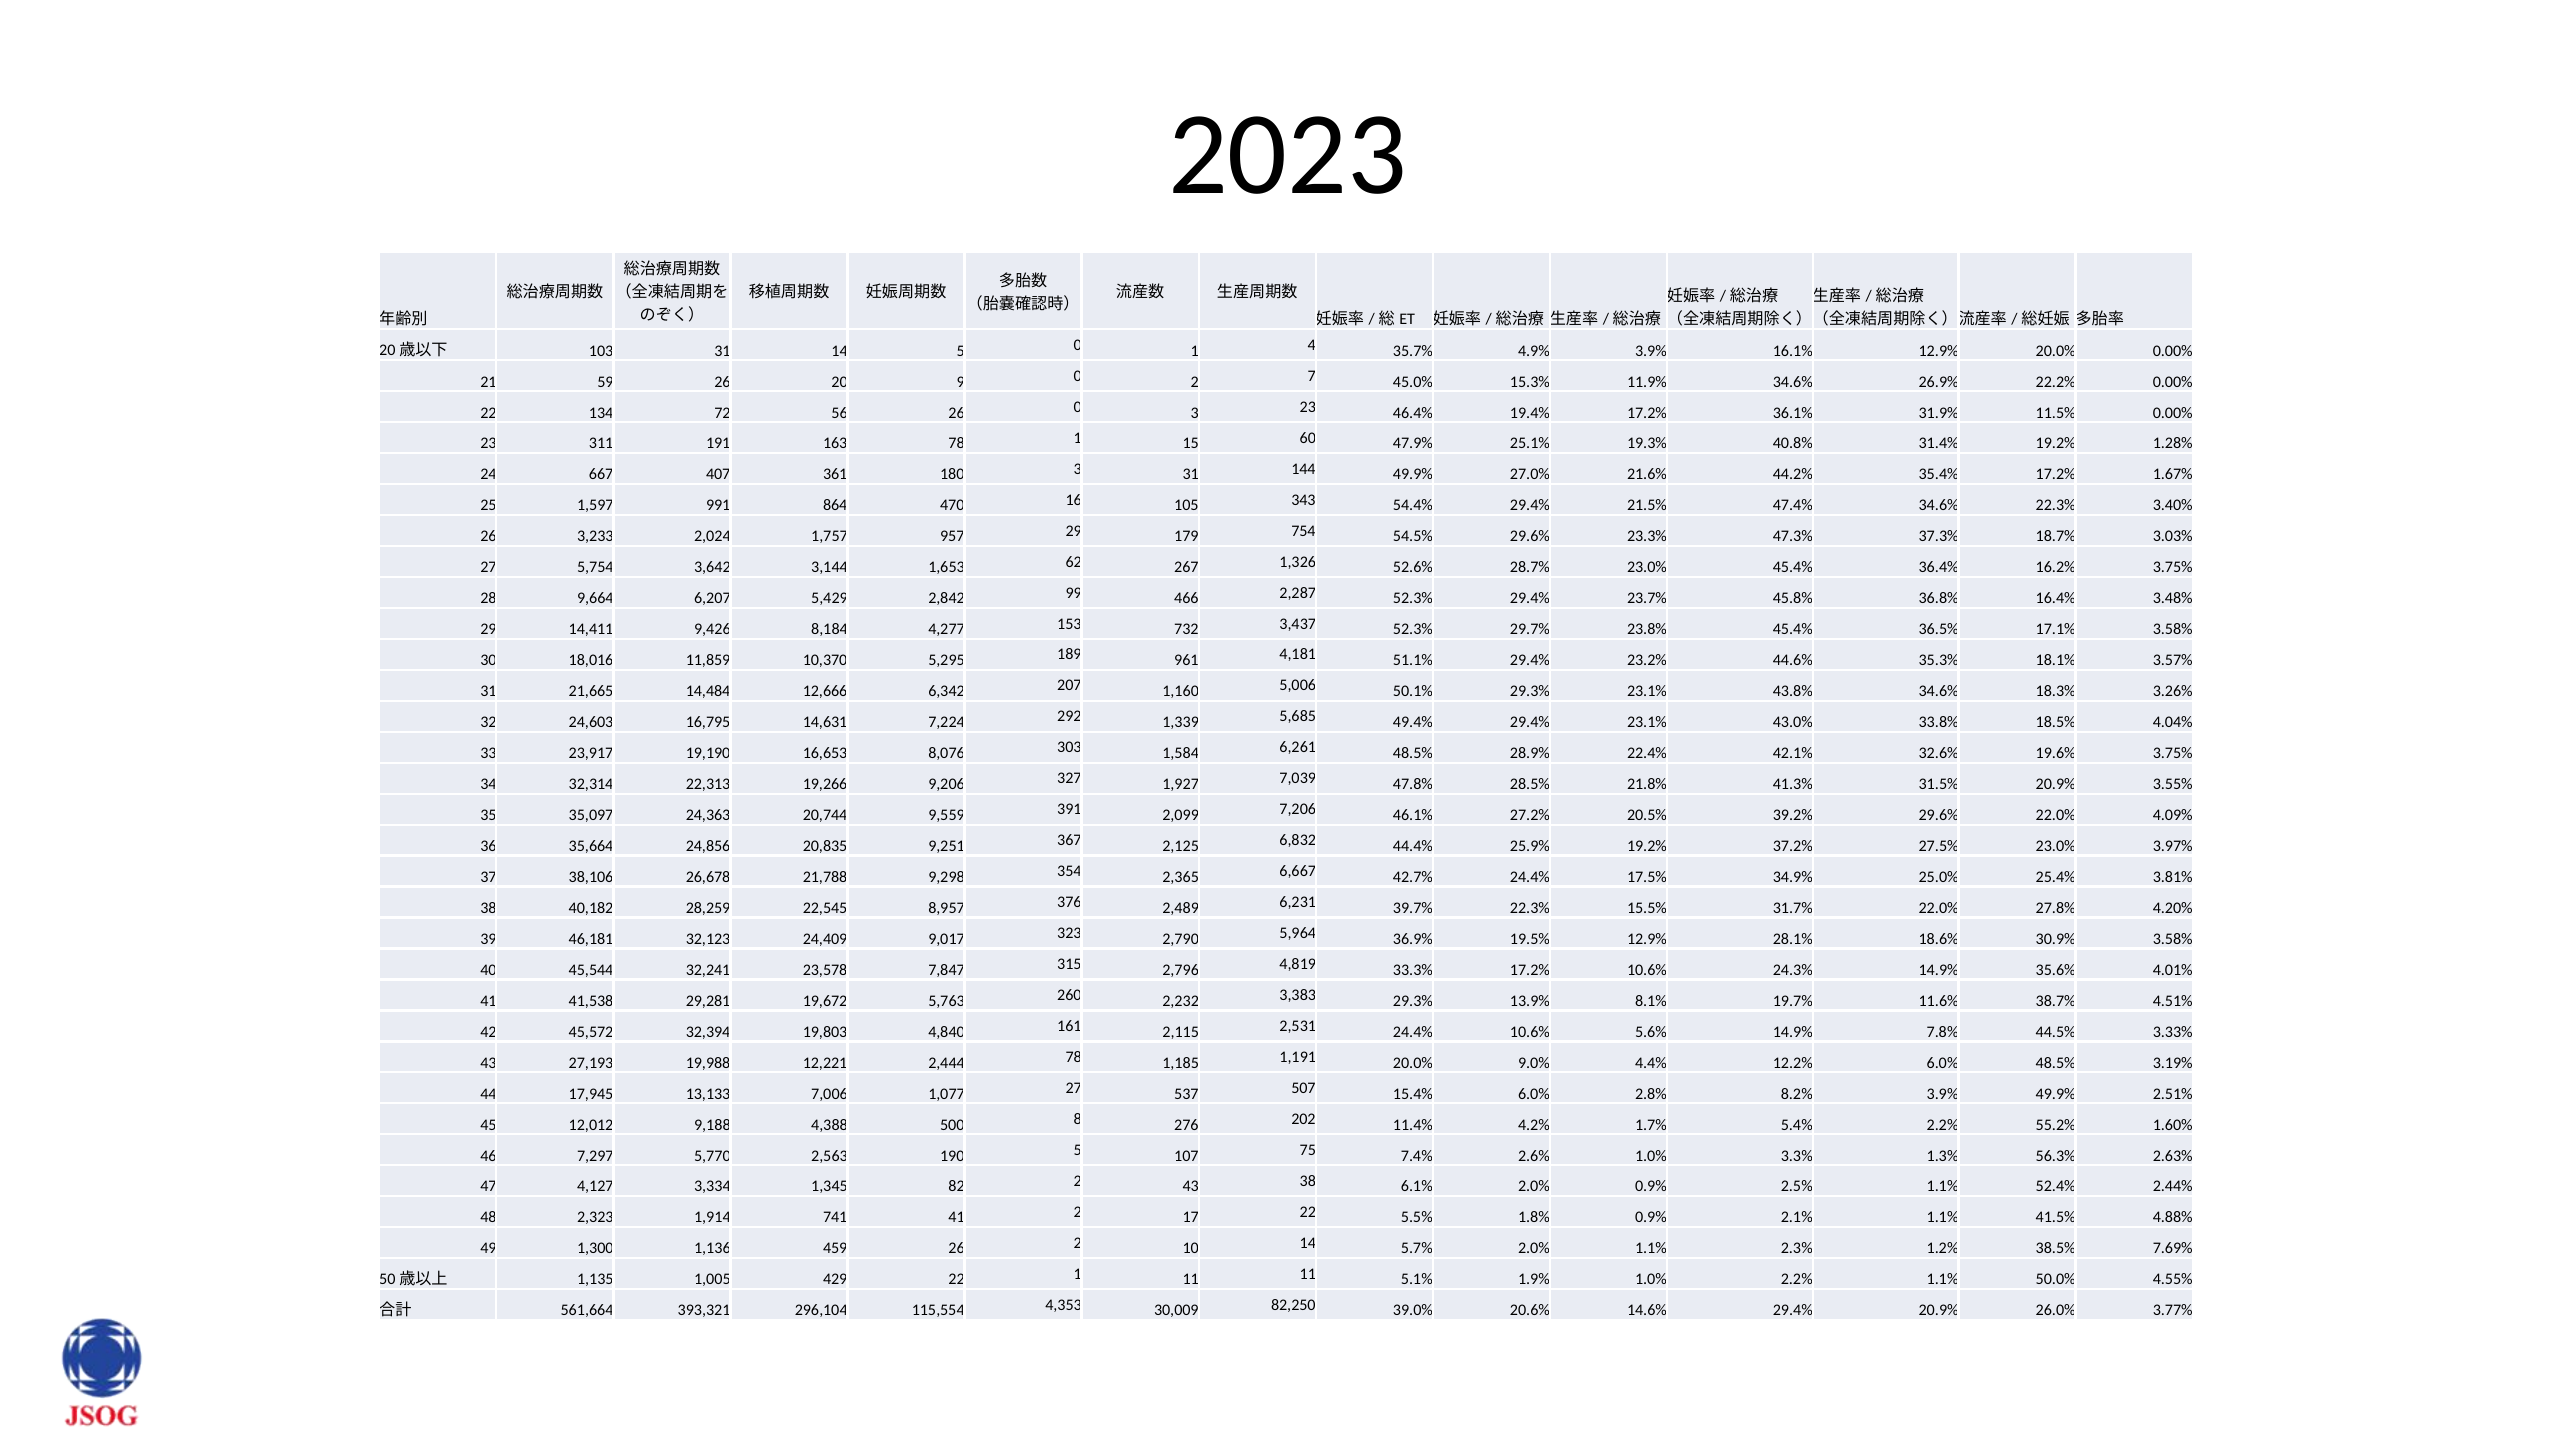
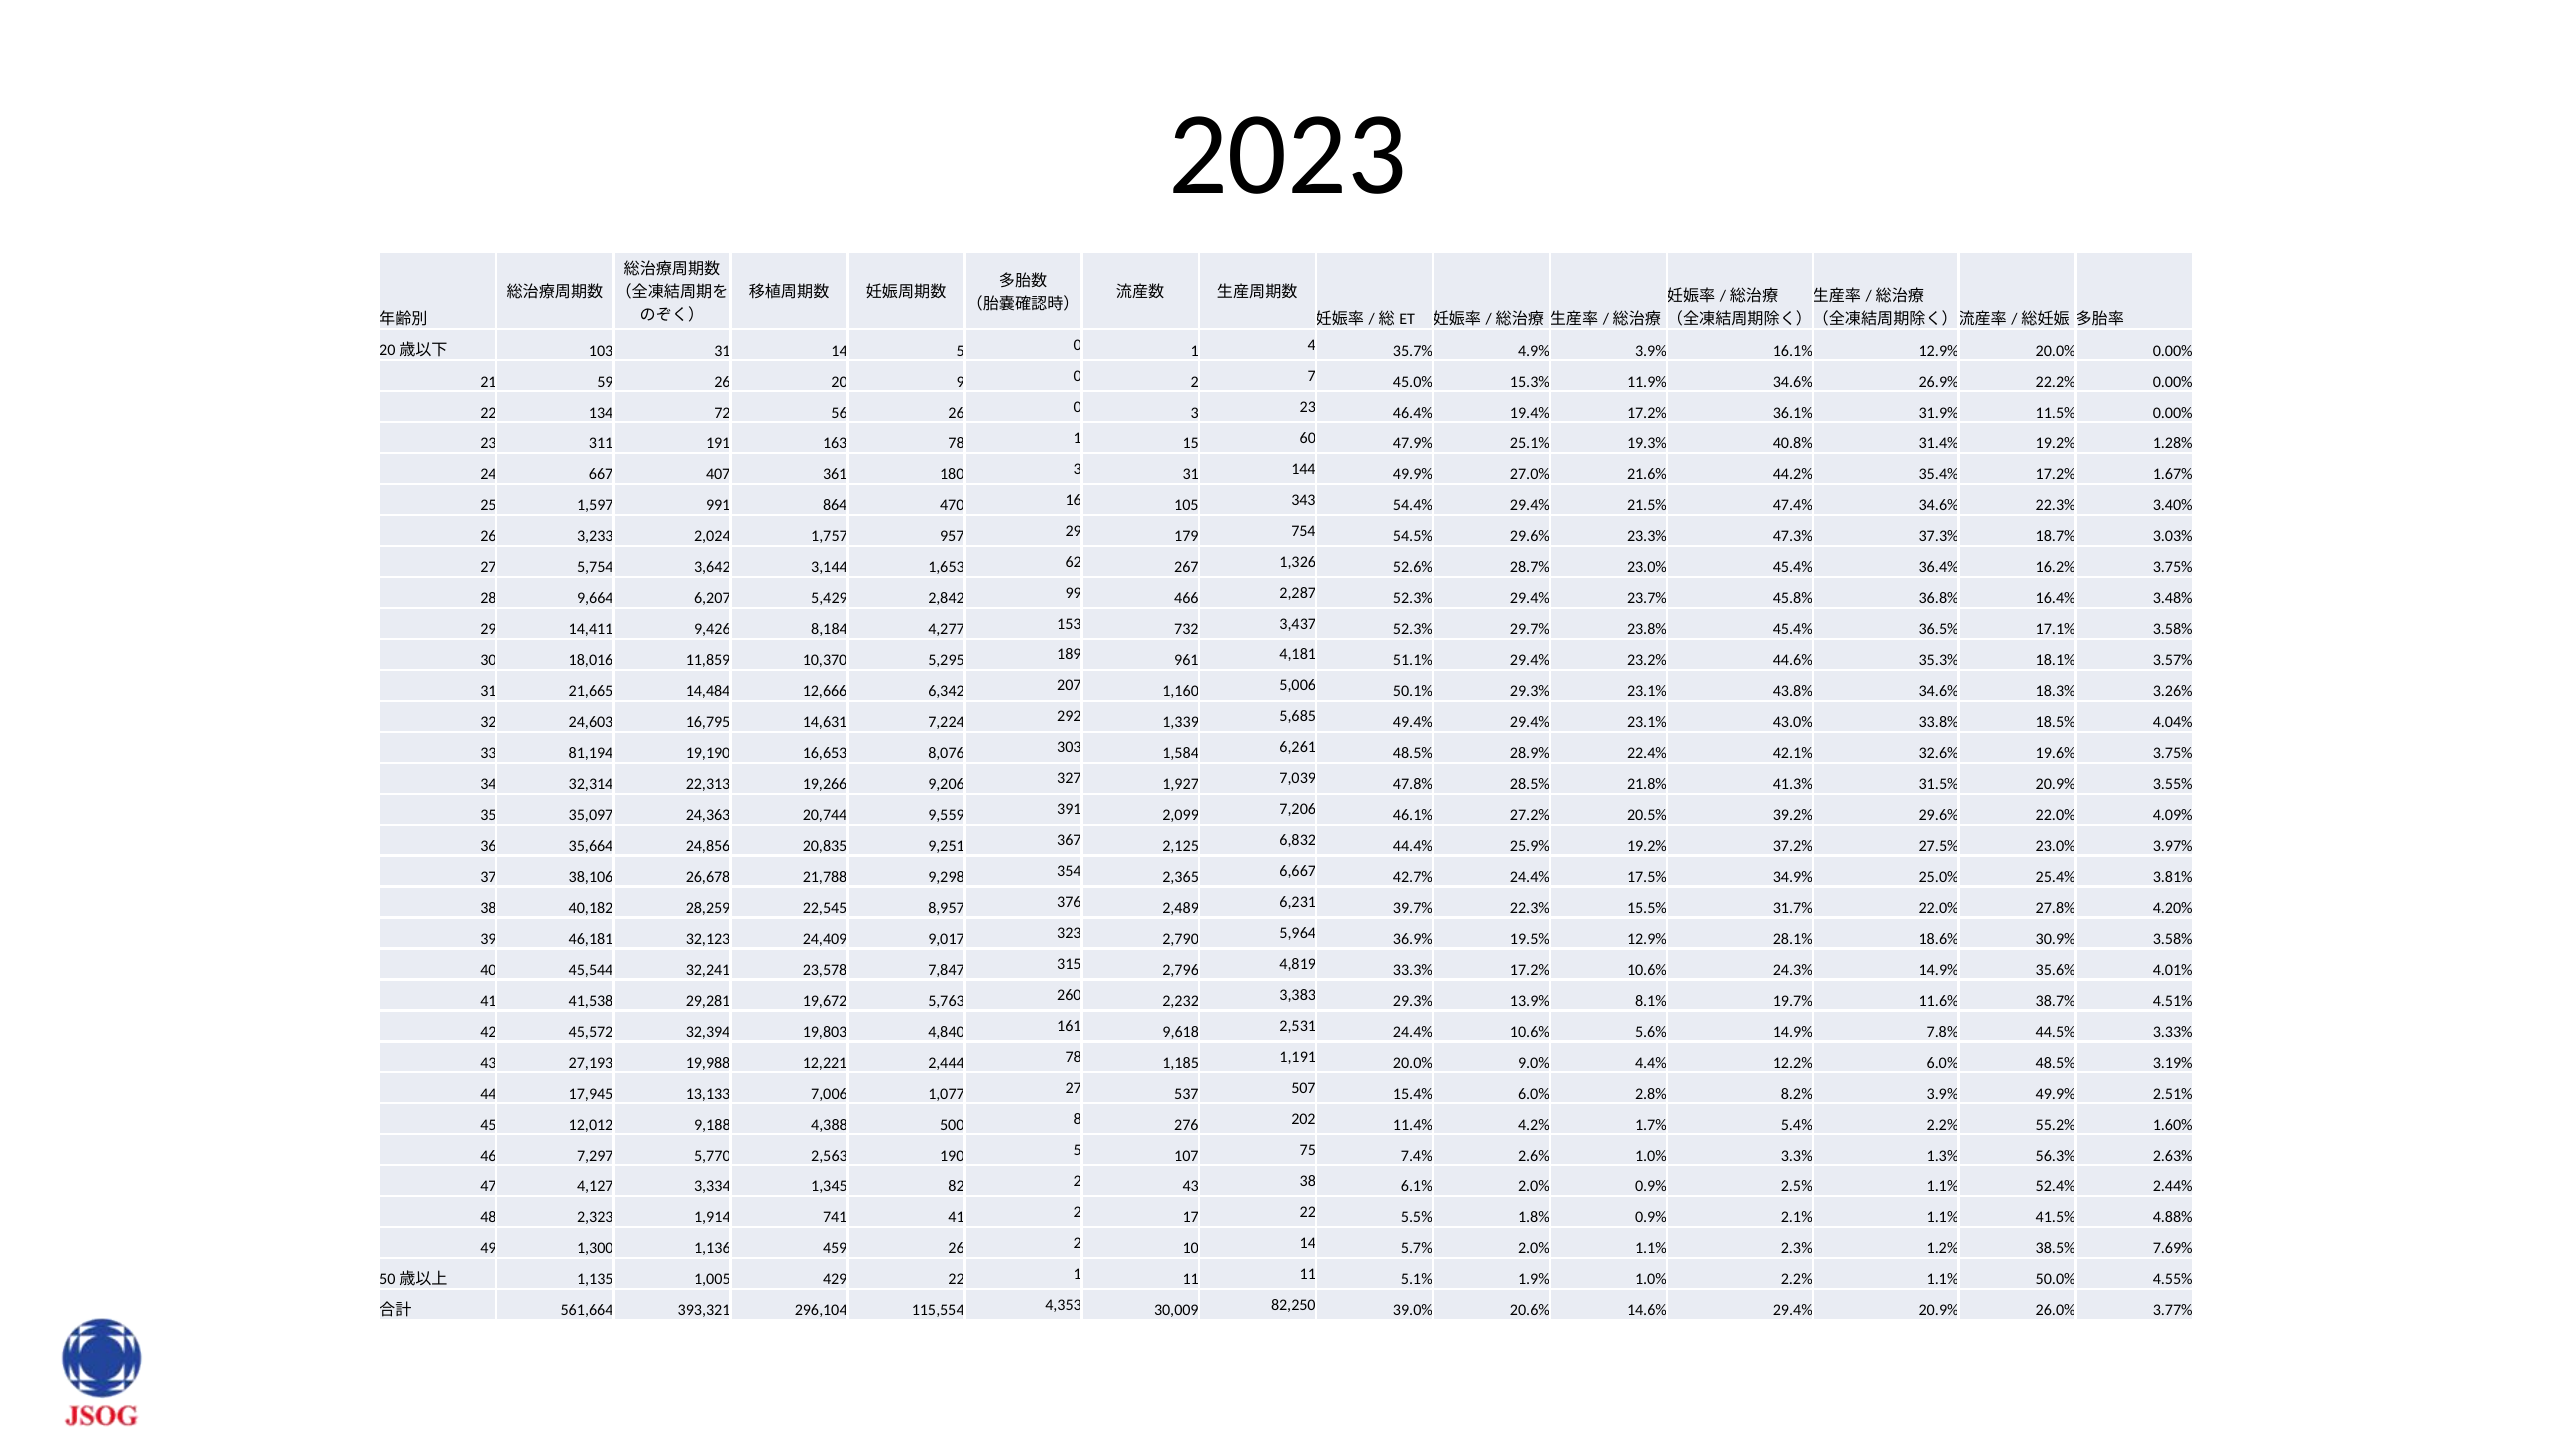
23,917: 23,917 -> 81,194
2,115: 2,115 -> 9,618
